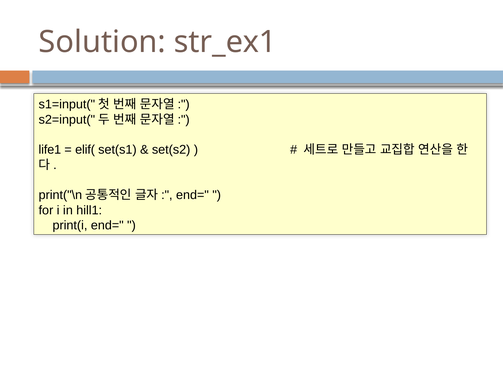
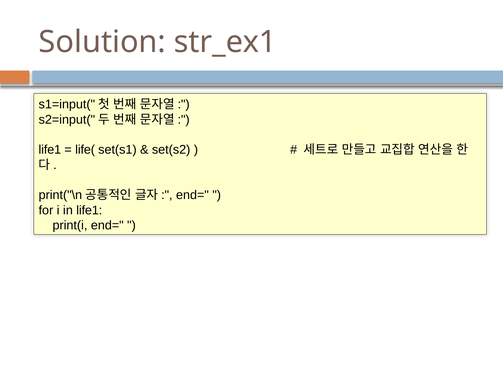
elif(: elif( -> life(
in hill1: hill1 -> life1
